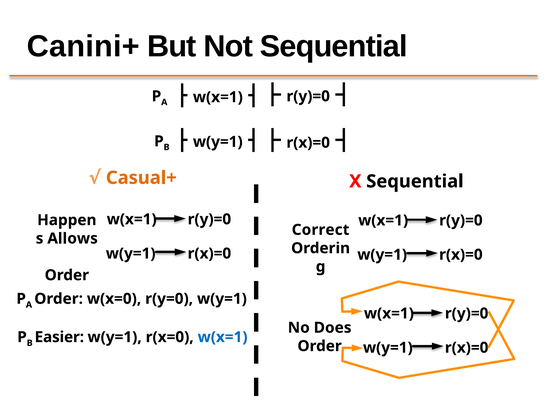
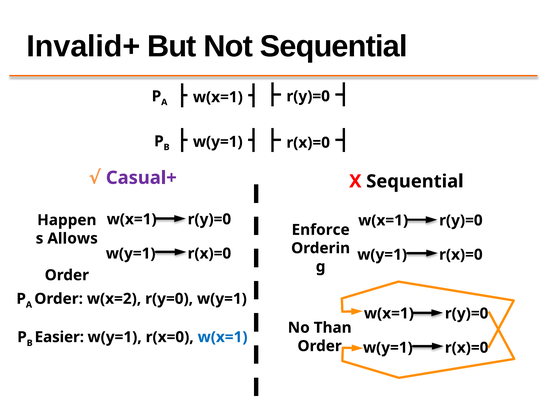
Canini+: Canini+ -> Invalid+
Casual+ colour: orange -> purple
Correct: Correct -> Enforce
w(x=0: w(x=0 -> w(x=2
Does: Does -> Than
